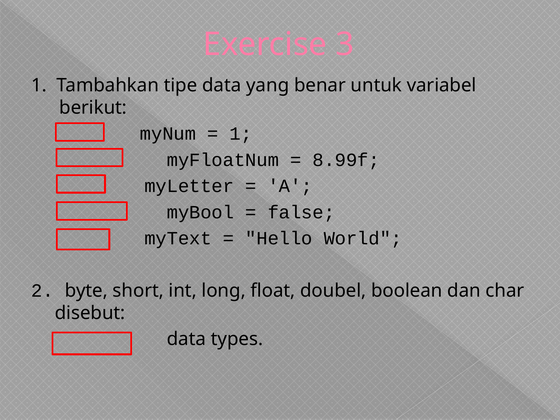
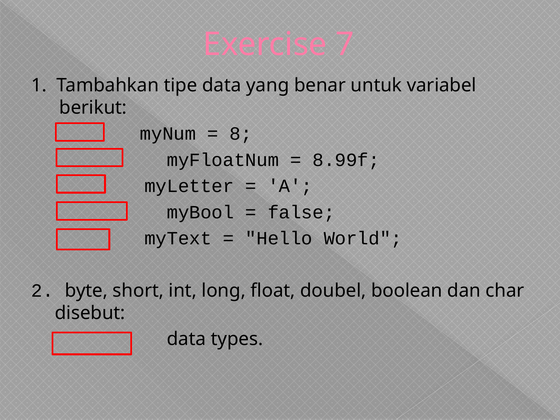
3: 3 -> 7
1 at (241, 134): 1 -> 8
